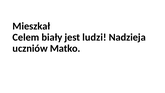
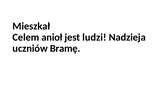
biały: biały -> anioł
Matko: Matko -> Bramę
